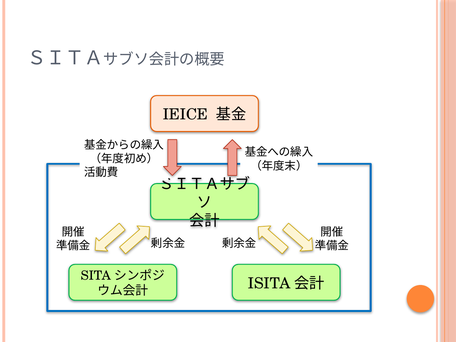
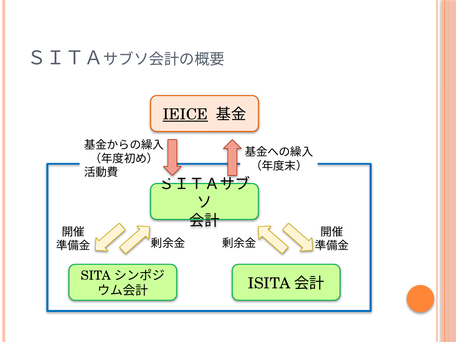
IEICE underline: none -> present
